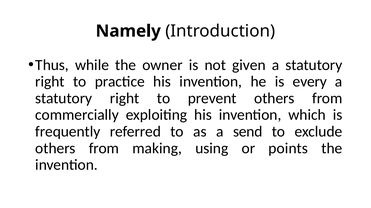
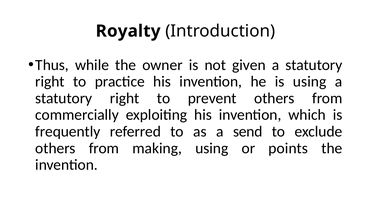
Namely: Namely -> Royalty
is every: every -> using
